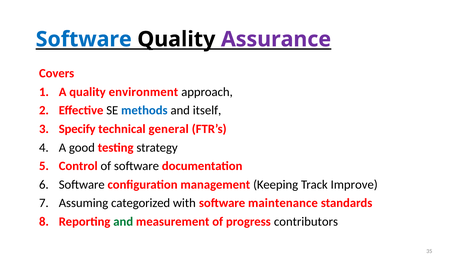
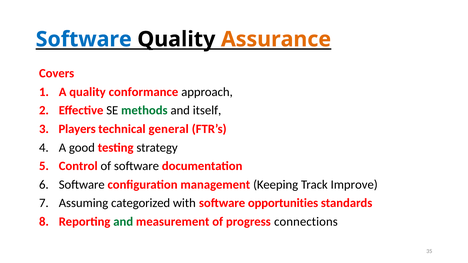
Assurance colour: purple -> orange
environment: environment -> conformance
methods colour: blue -> green
Specify: Specify -> Players
maintenance: maintenance -> opportunities
contributors: contributors -> connections
